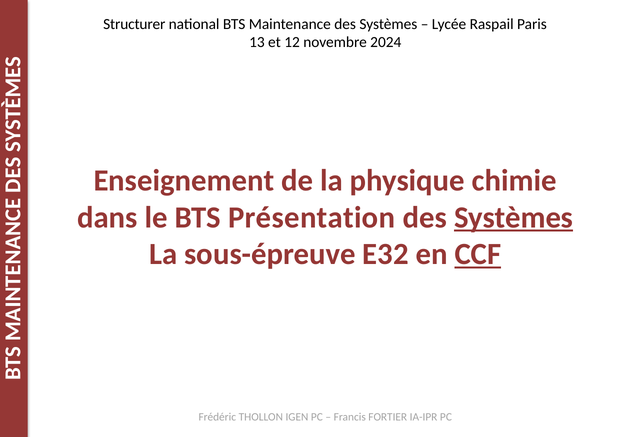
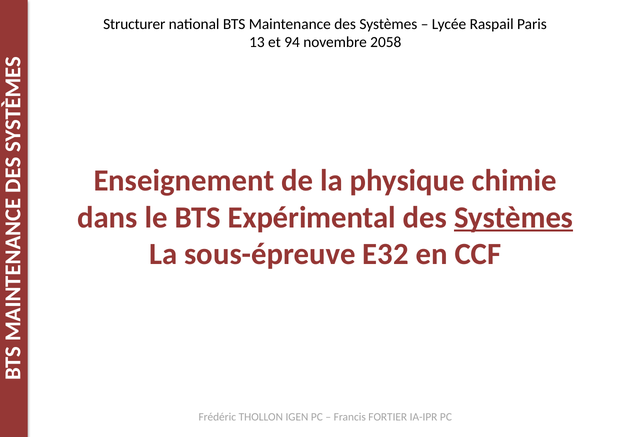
12: 12 -> 94
2024: 2024 -> 2058
Présentation: Présentation -> Expérimental
CCF underline: present -> none
